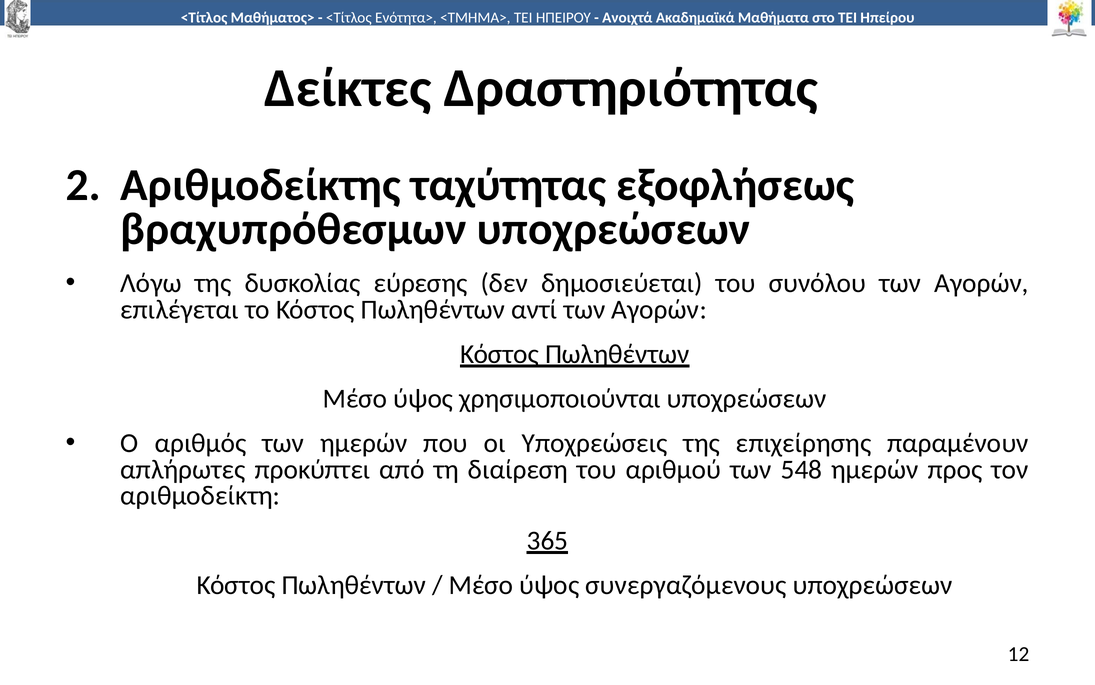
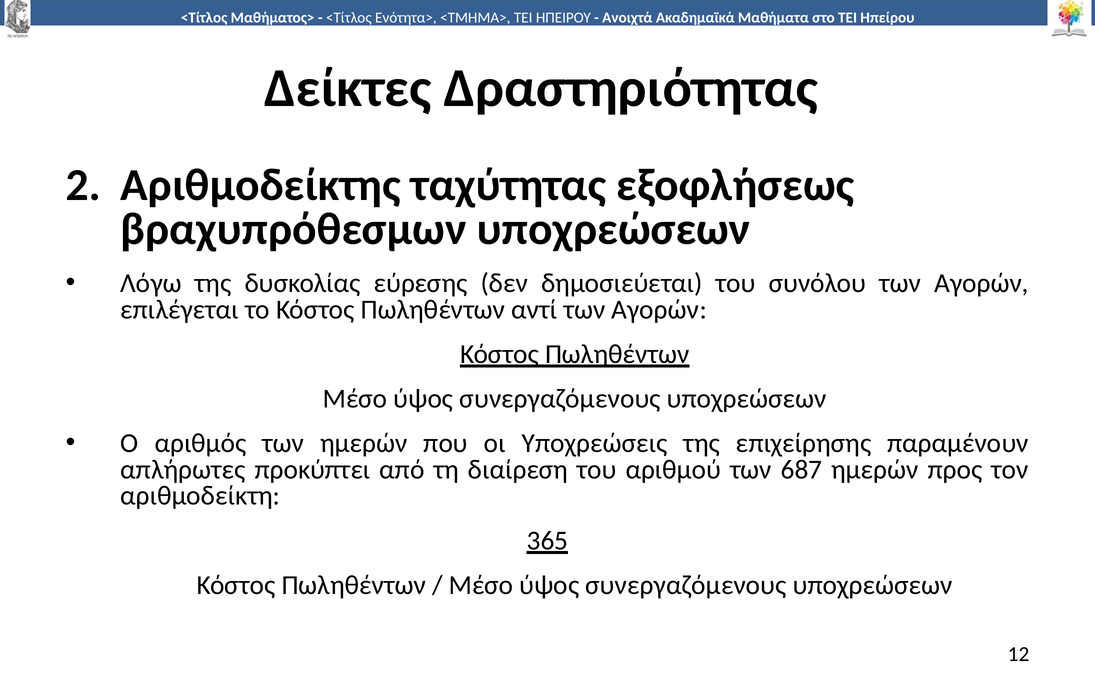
χρησιμοποιούνται at (560, 398): χρησιμοποιούνται -> συνεργαζόμενους
548: 548 -> 687
